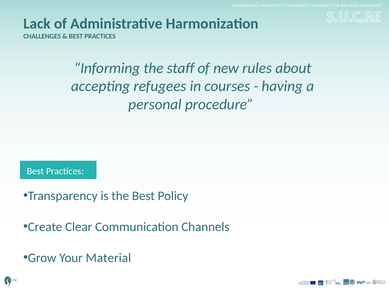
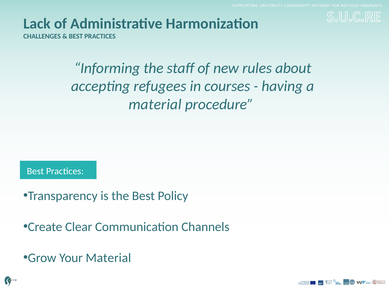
personal at (155, 105): personal -> material
